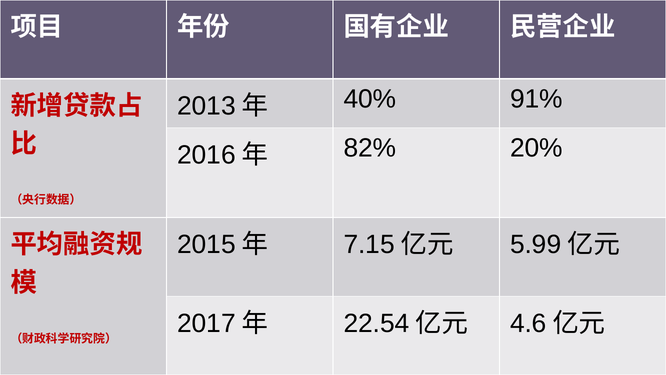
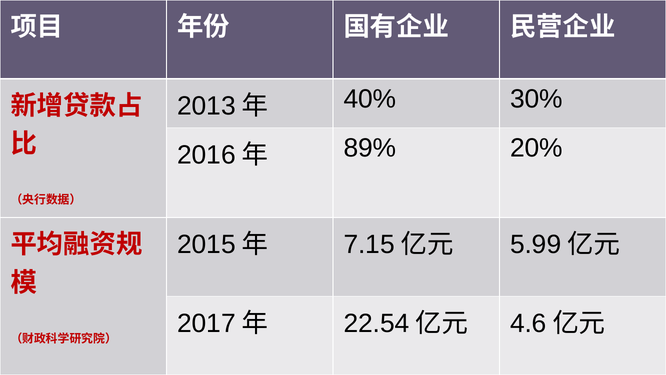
91%: 91% -> 30%
82%: 82% -> 89%
